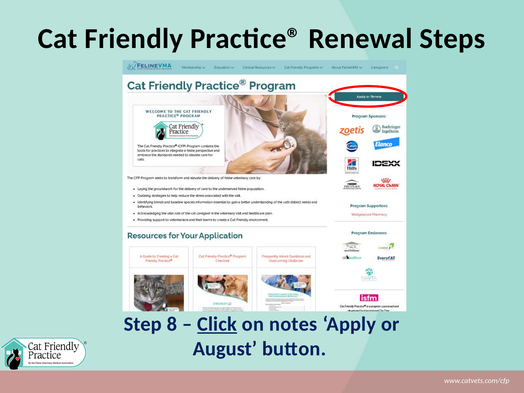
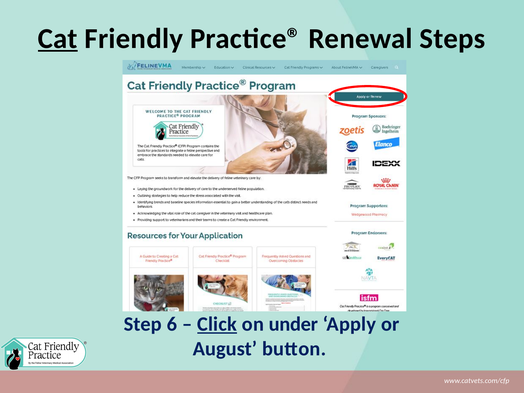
Cat underline: none -> present
8: 8 -> 6
notes: notes -> under
